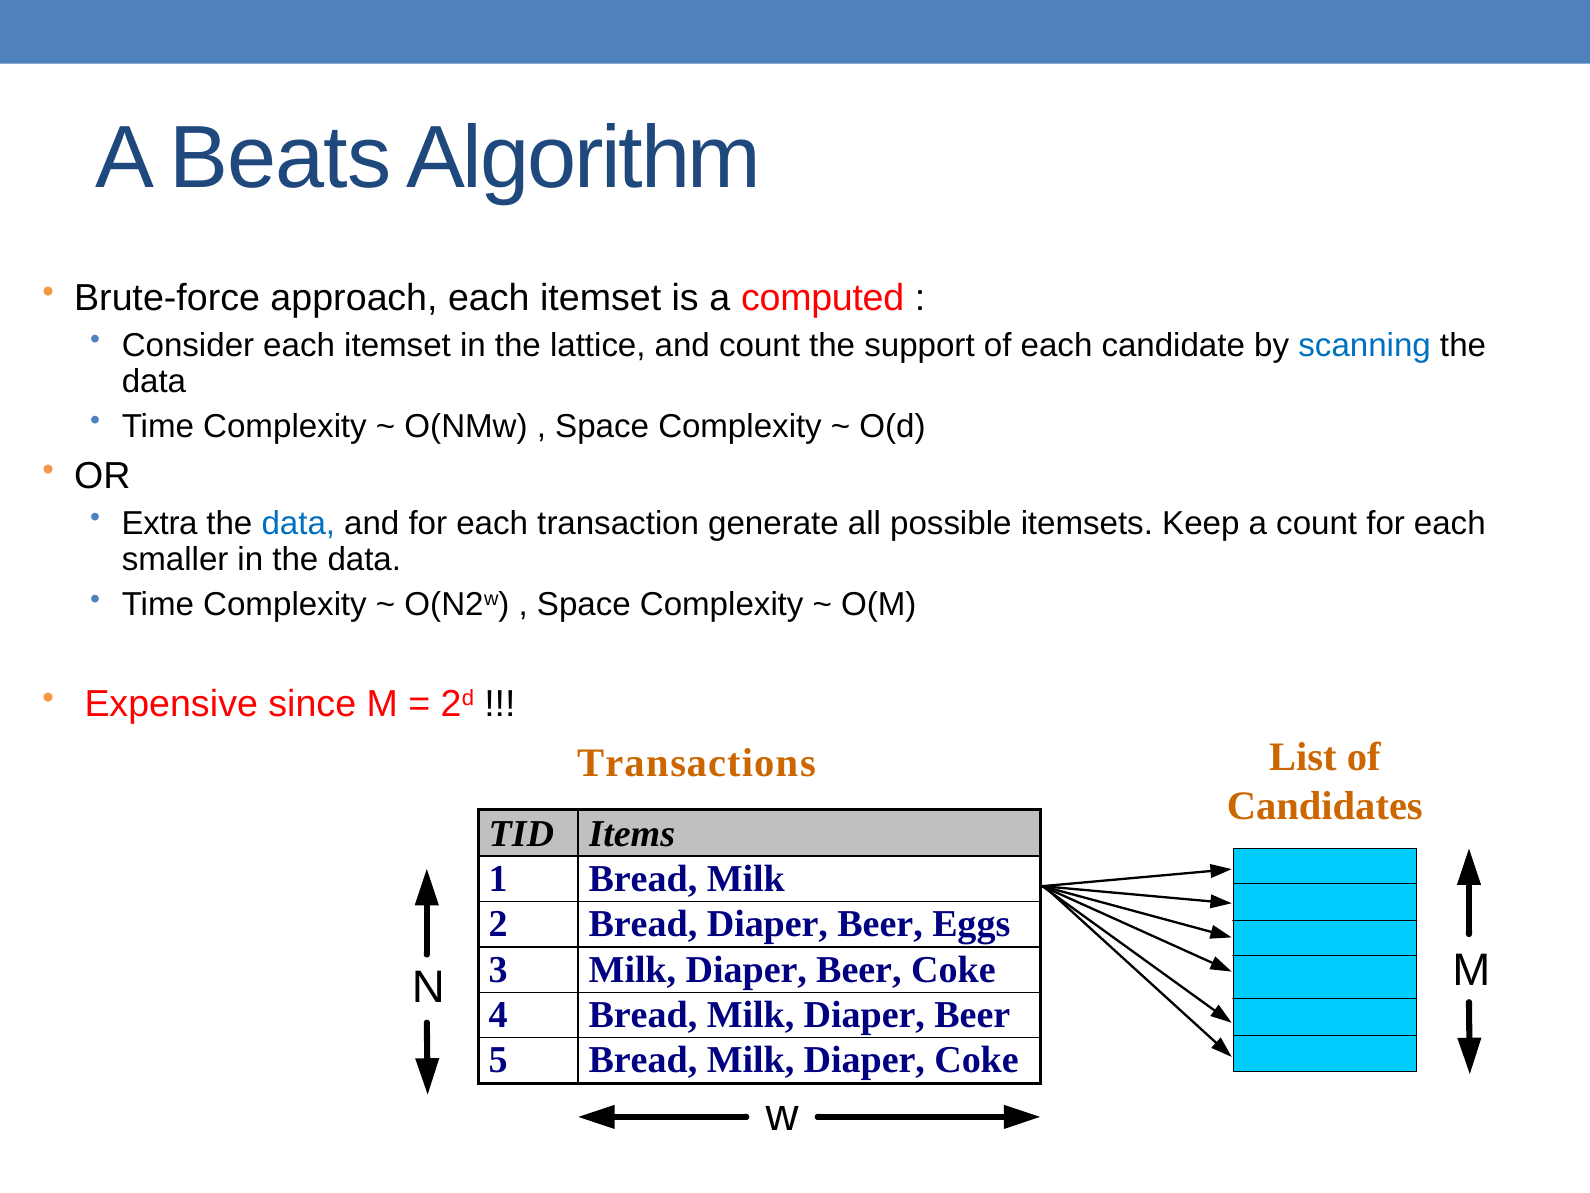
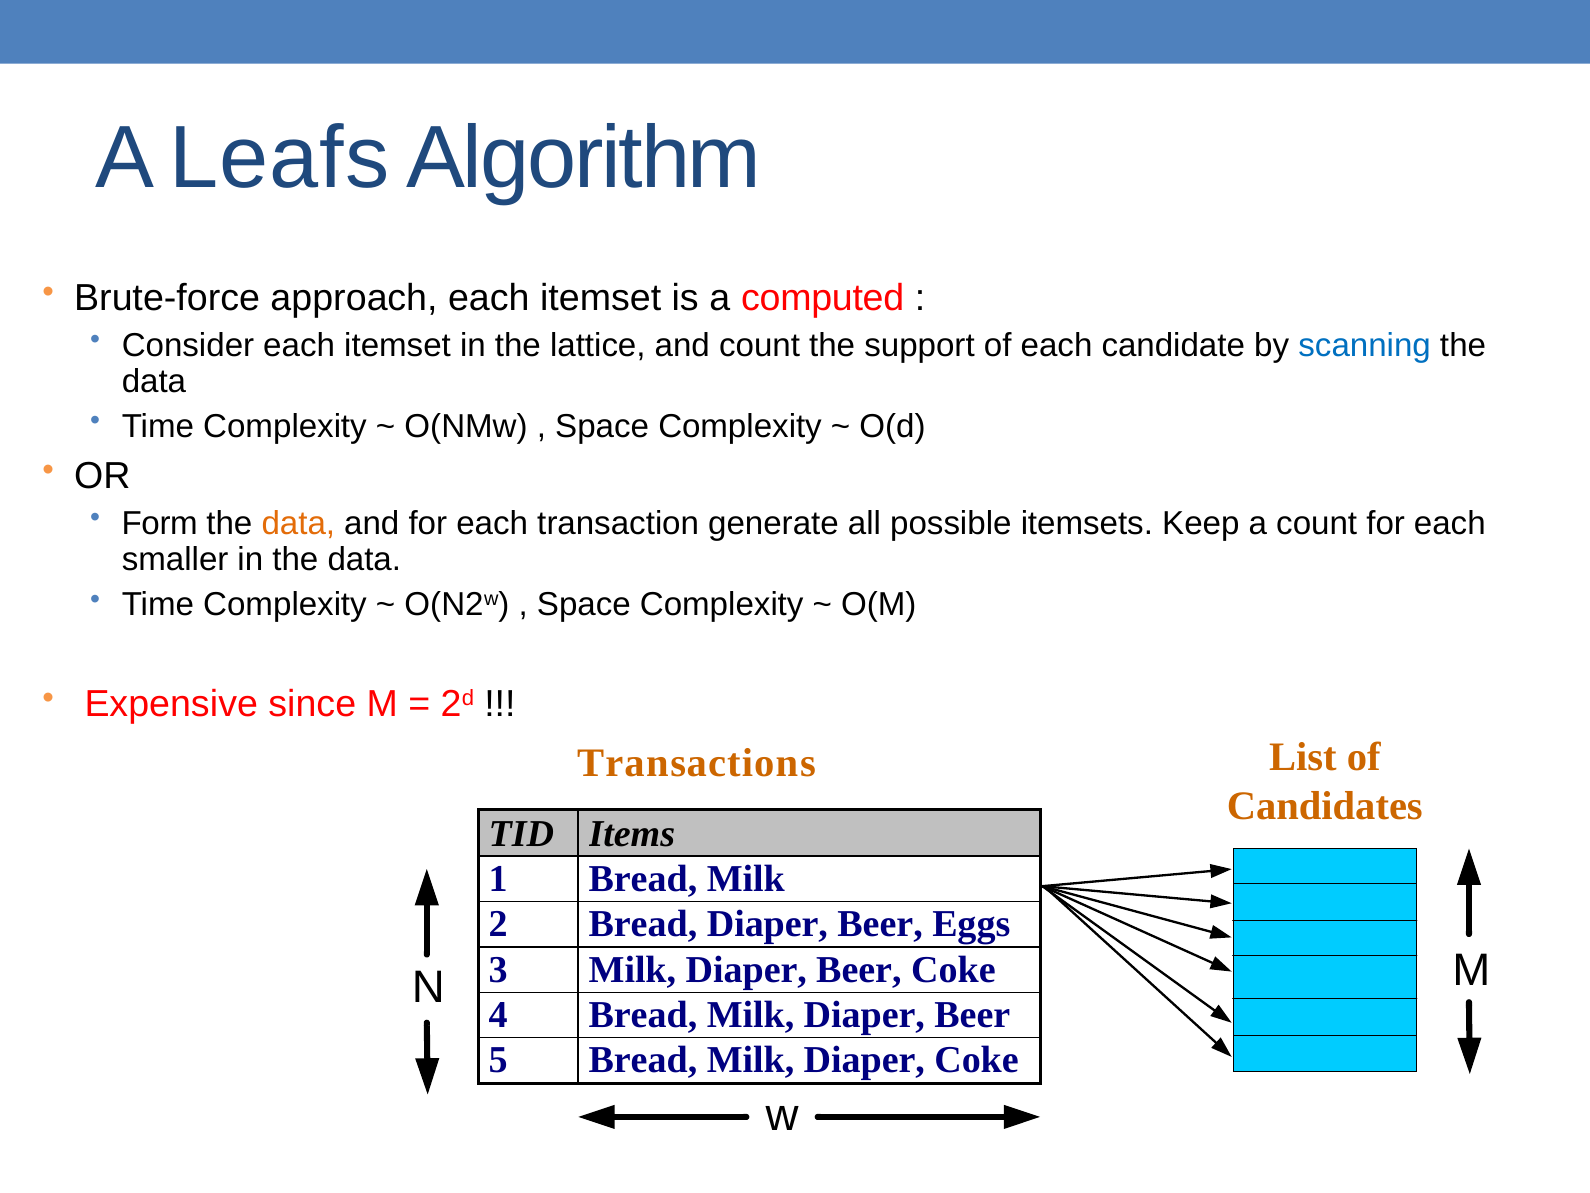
Beats: Beats -> Leafs
Extra: Extra -> Form
data at (298, 523) colour: blue -> orange
